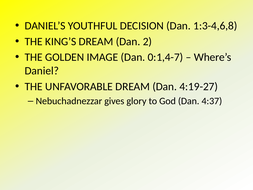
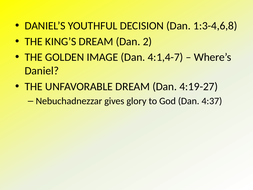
0:1,4-7: 0:1,4-7 -> 4:1,4-7
